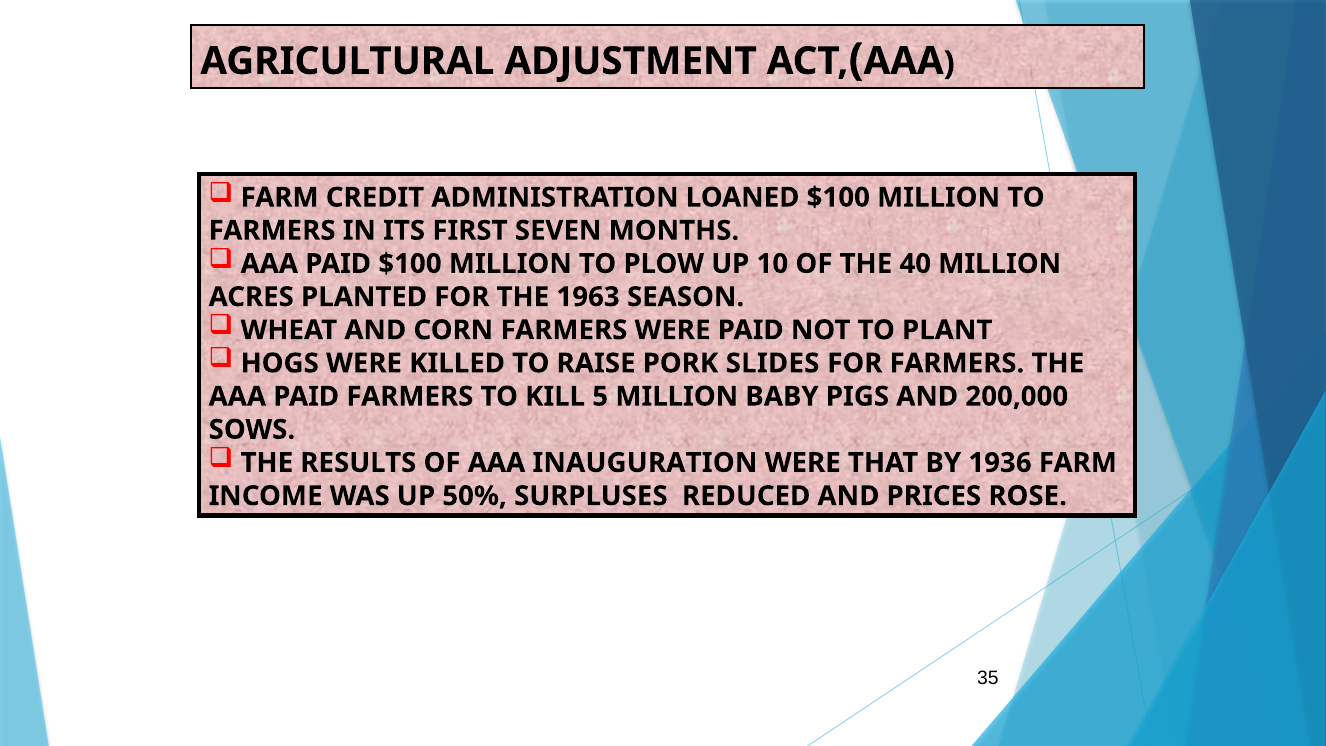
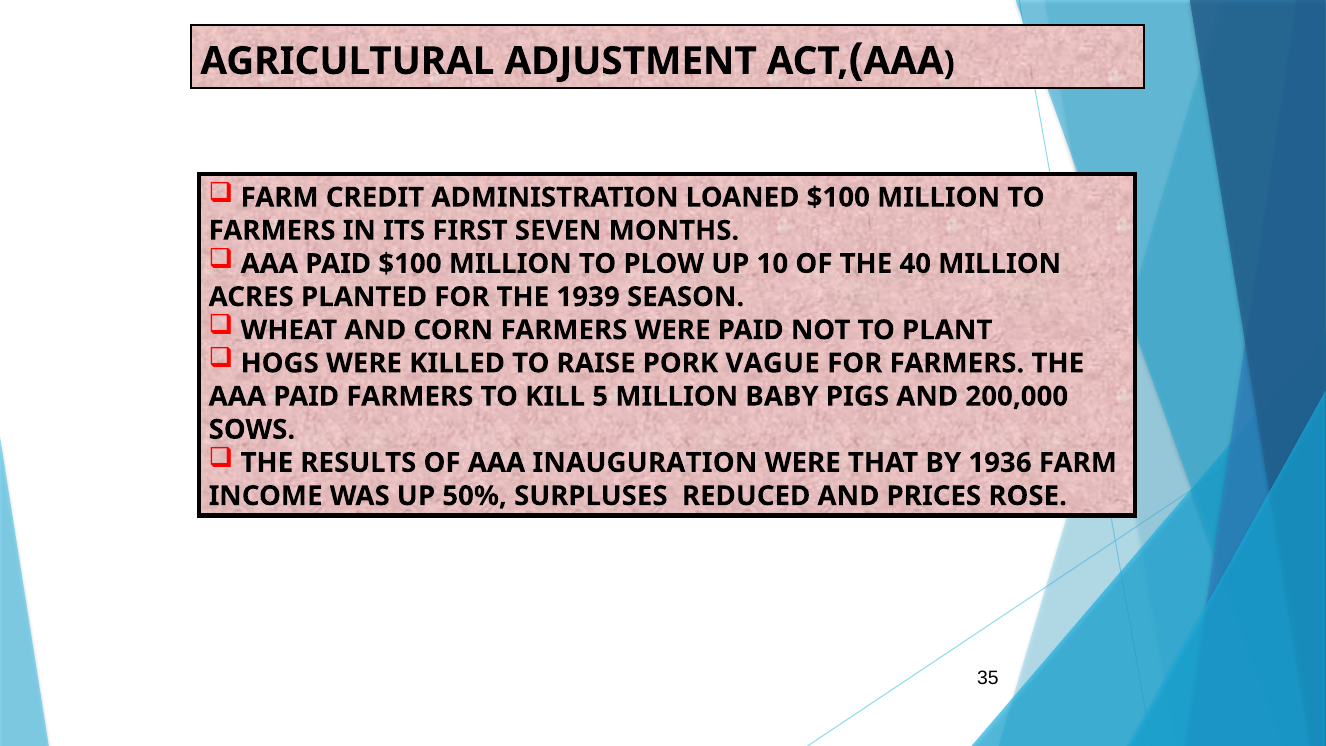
1963: 1963 -> 1939
SLIDES: SLIDES -> VAGUE
